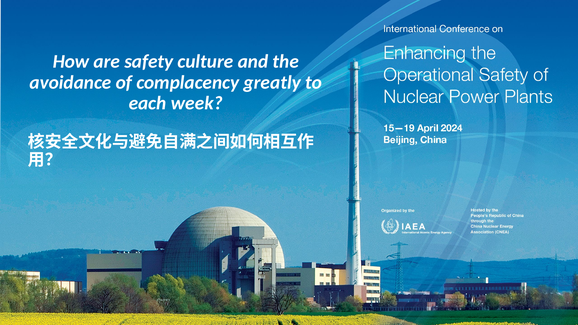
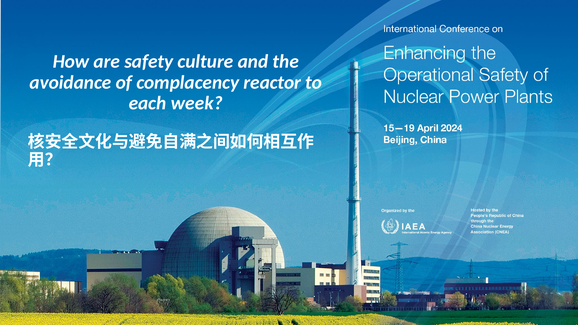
greatly: greatly -> reactor
